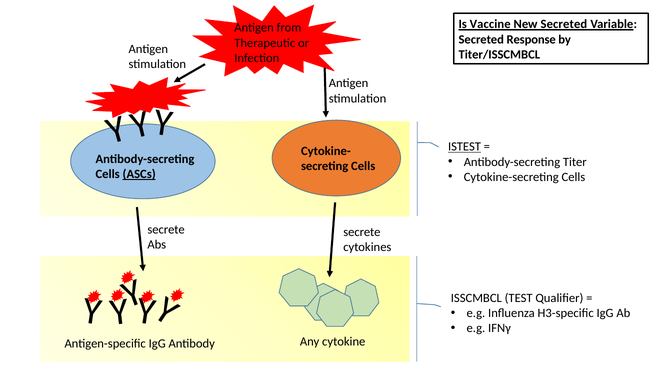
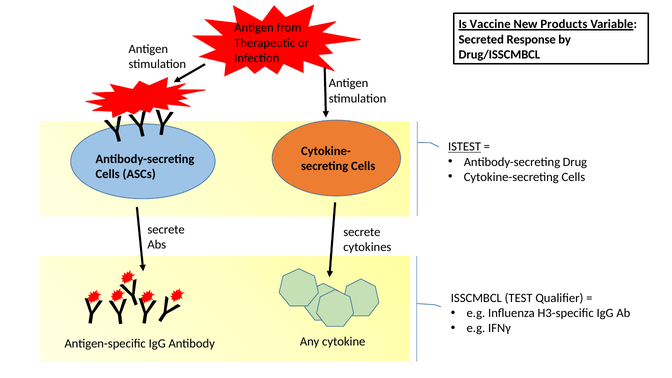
New Secreted: Secreted -> Products
Titer/ISSCMBCL: Titer/ISSCMBCL -> Drug/ISSCMBCL
Titer: Titer -> Drug
ASCs underline: present -> none
